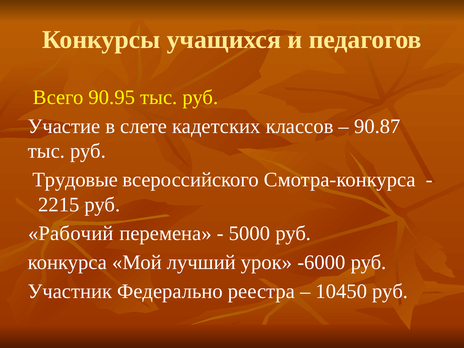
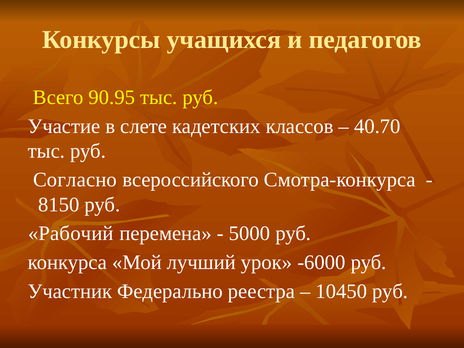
90.87: 90.87 -> 40.70
Трудовые: Трудовые -> Согласно
2215: 2215 -> 8150
